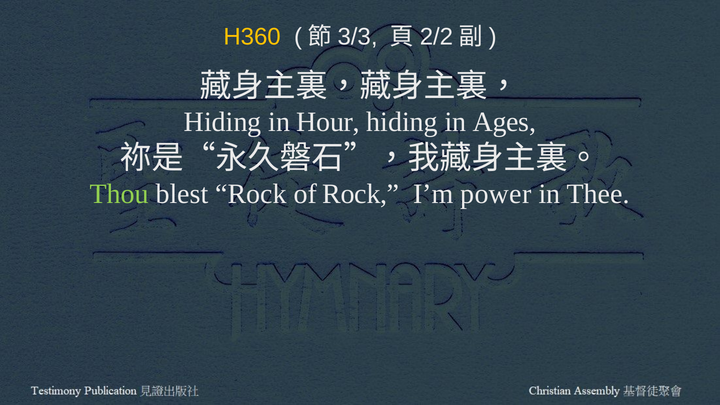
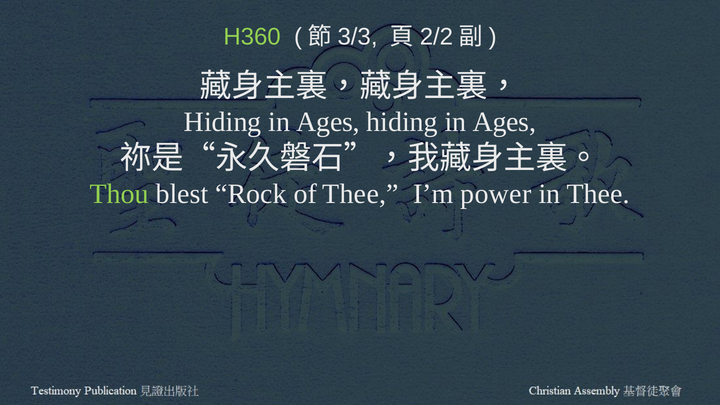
H360 colour: yellow -> light green
Hour at (328, 122): Hour -> Ages
of Rock: Rock -> Thee
